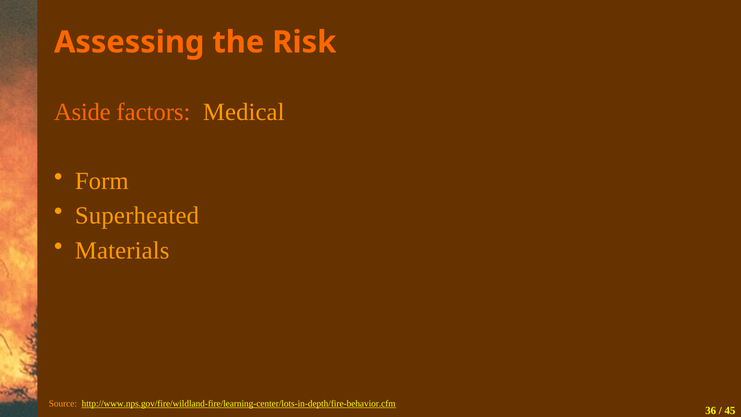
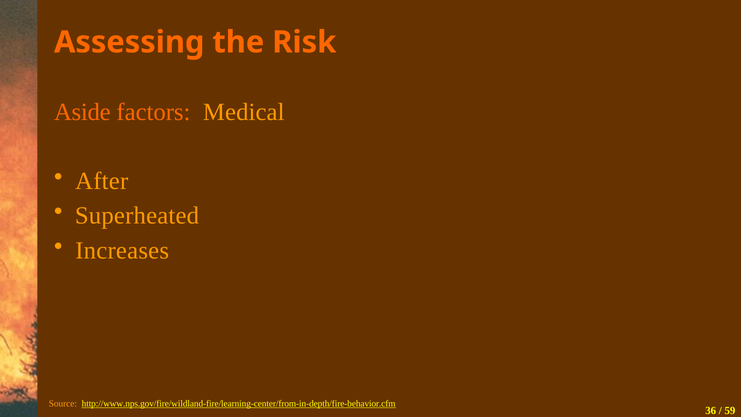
Form: Form -> After
Materials: Materials -> Increases
http://www.nps.gov/fire/wildland-fire/learning-center/lots-in-depth/fire-behavior.cfm: http://www.nps.gov/fire/wildland-fire/learning-center/lots-in-depth/fire-behavior.cfm -> http://www.nps.gov/fire/wildland-fire/learning-center/from-in-depth/fire-behavior.cfm
45: 45 -> 59
